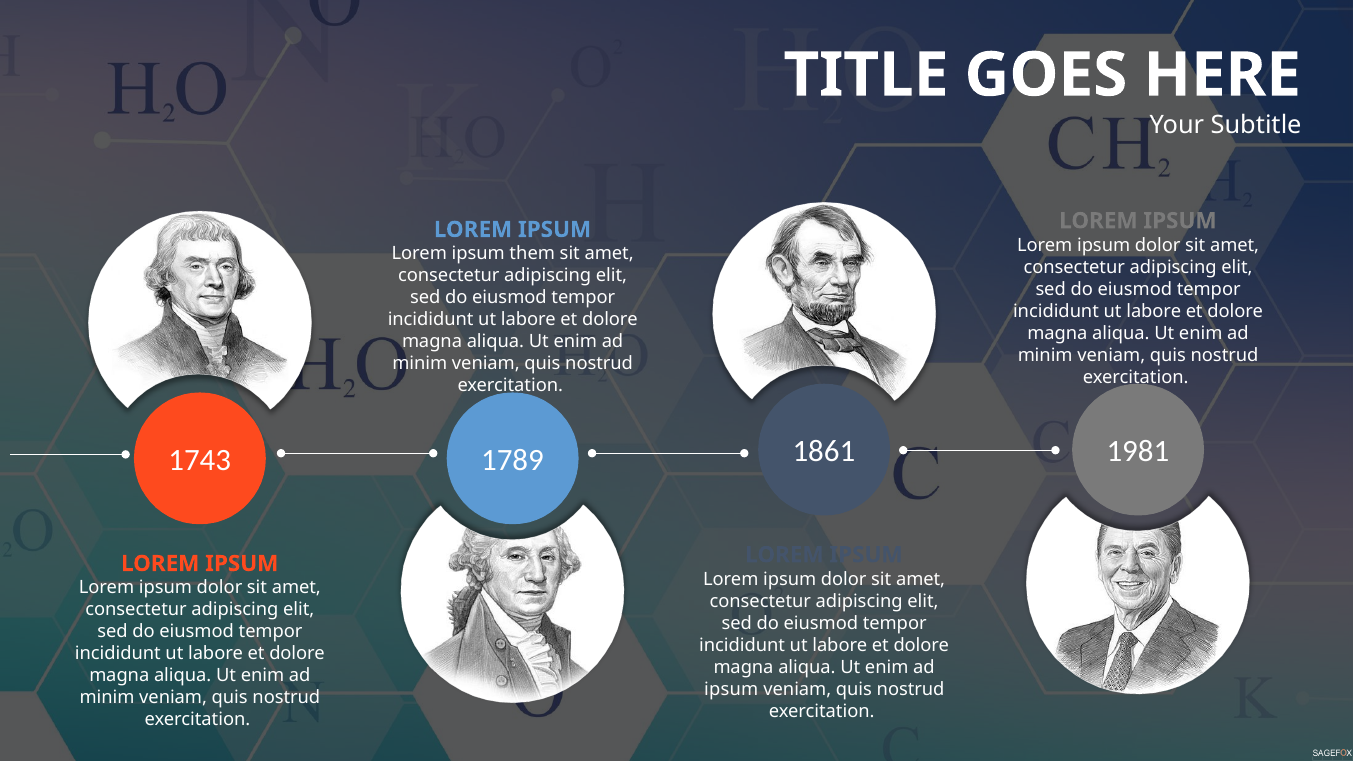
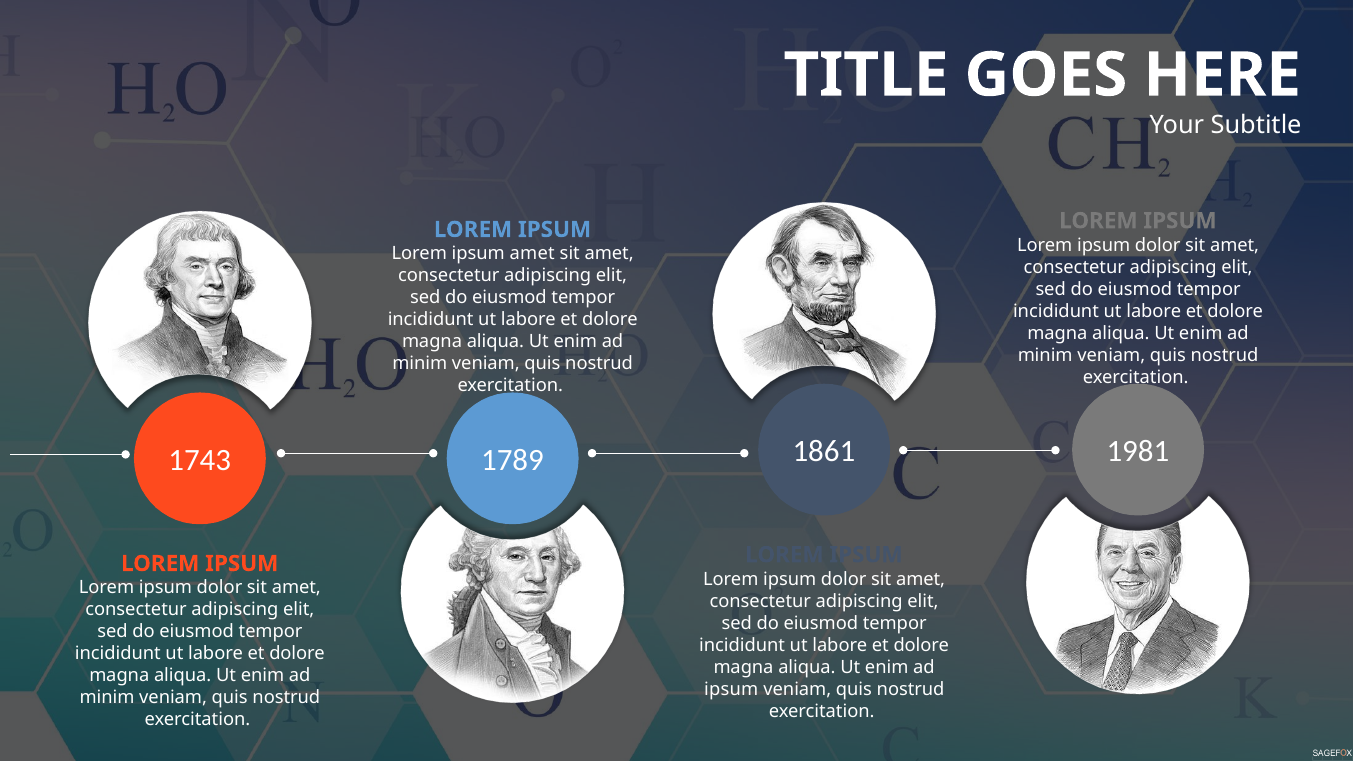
ipsum them: them -> amet
